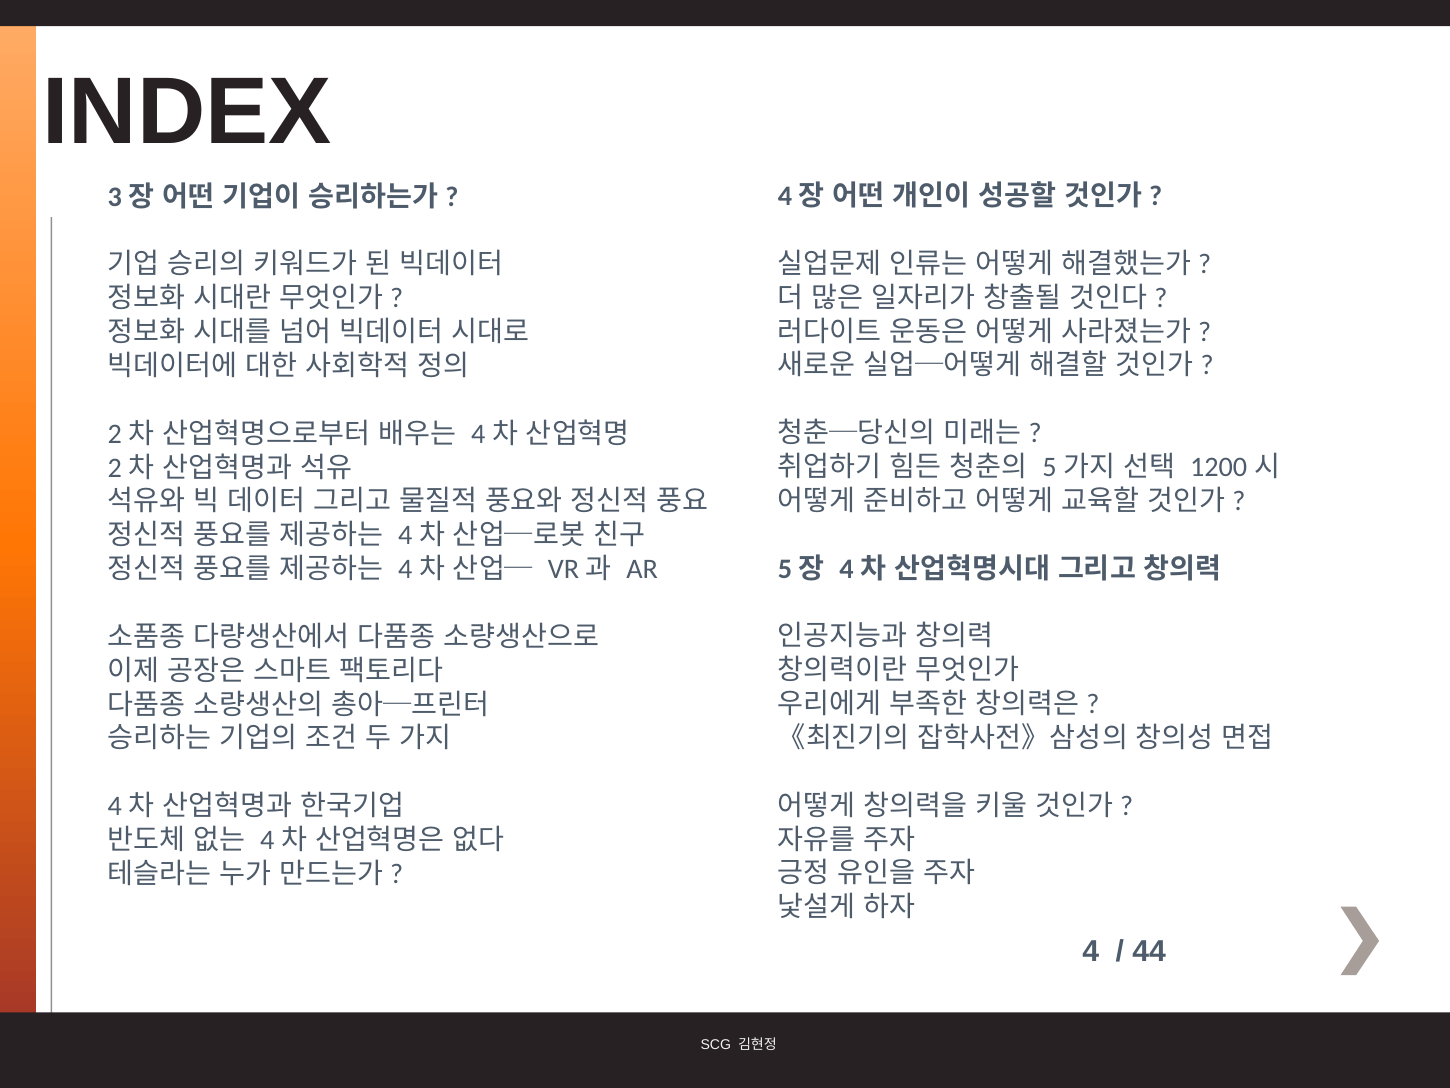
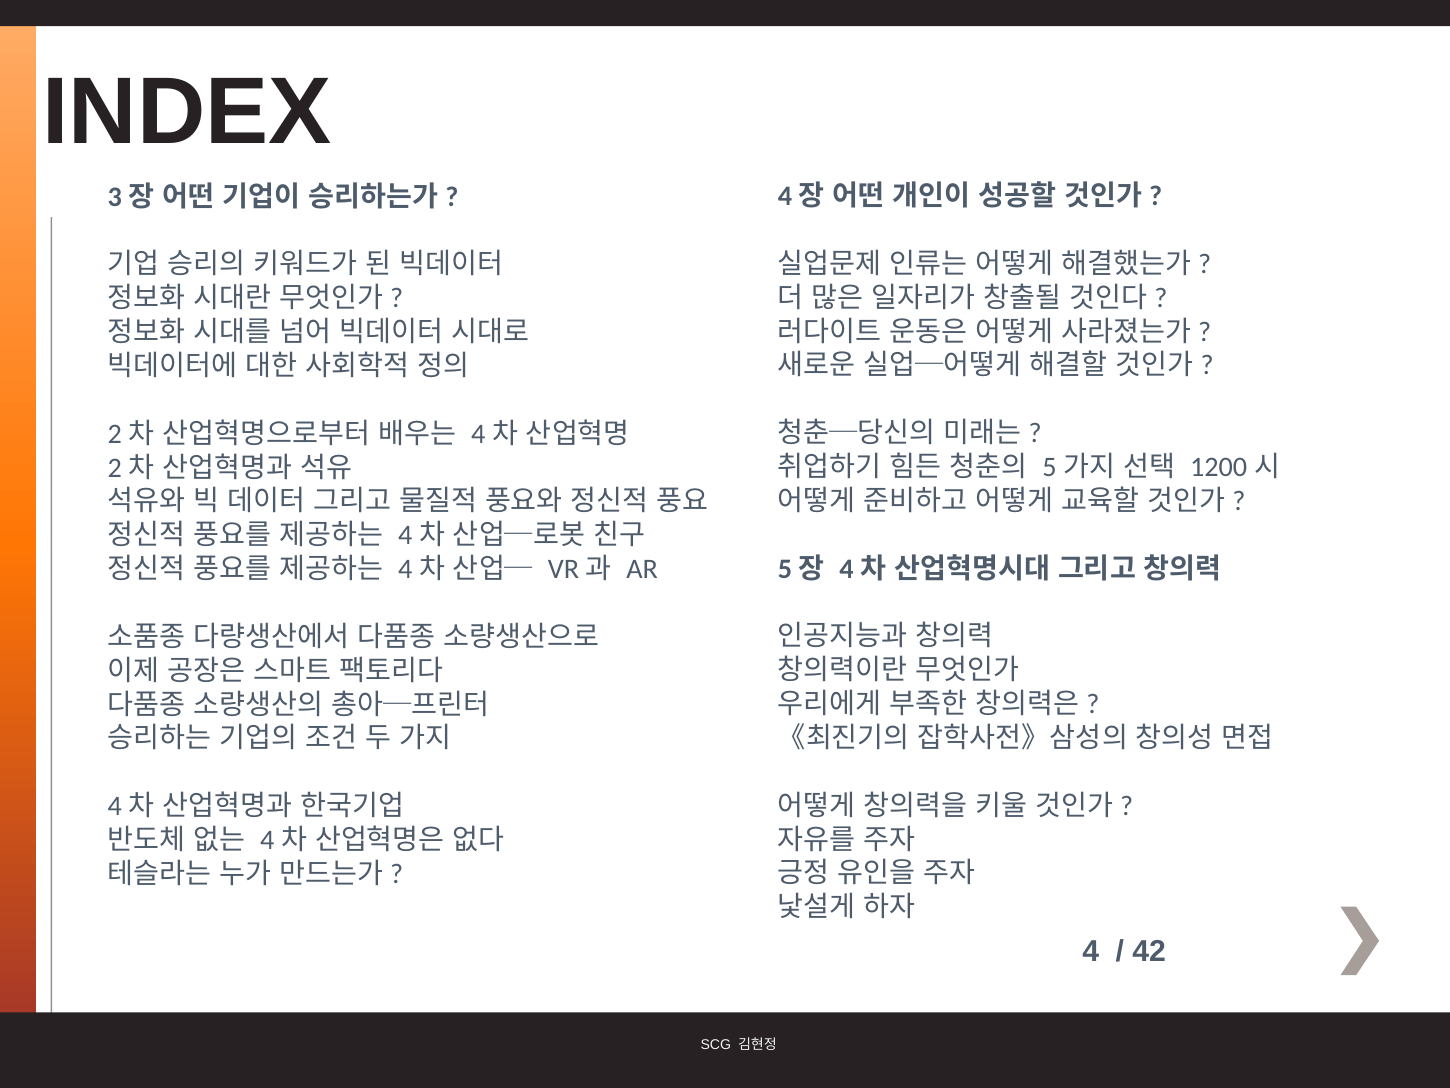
44: 44 -> 42
